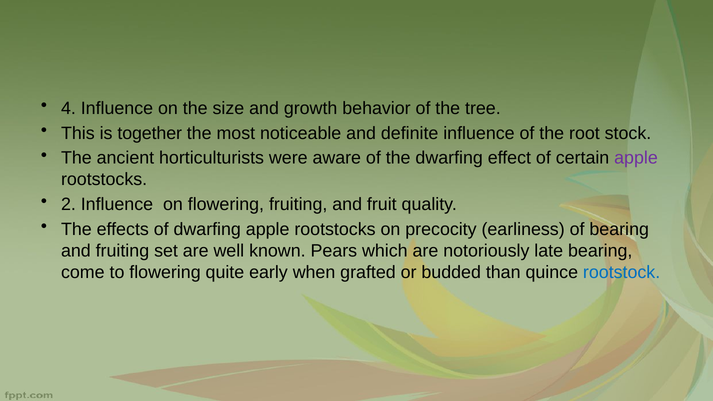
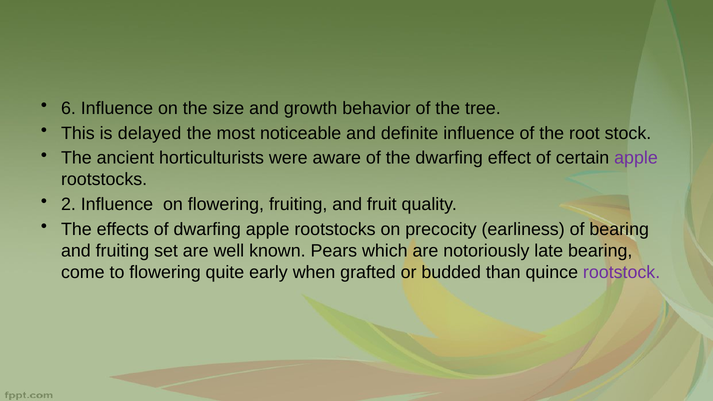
4: 4 -> 6
together: together -> delayed
rootstock colour: blue -> purple
